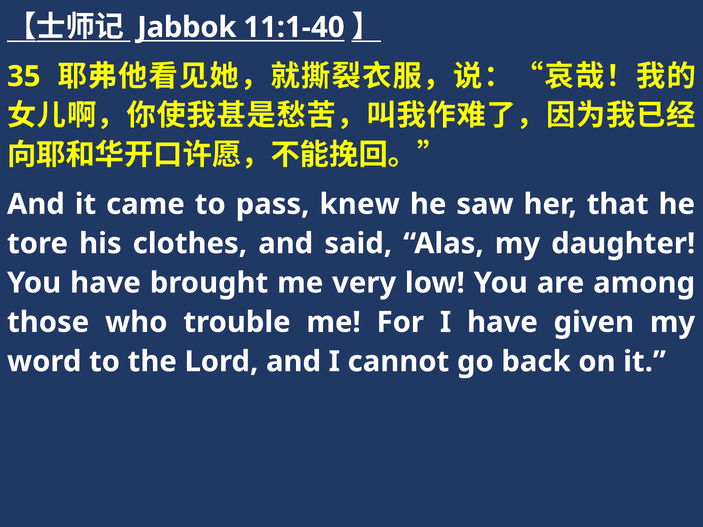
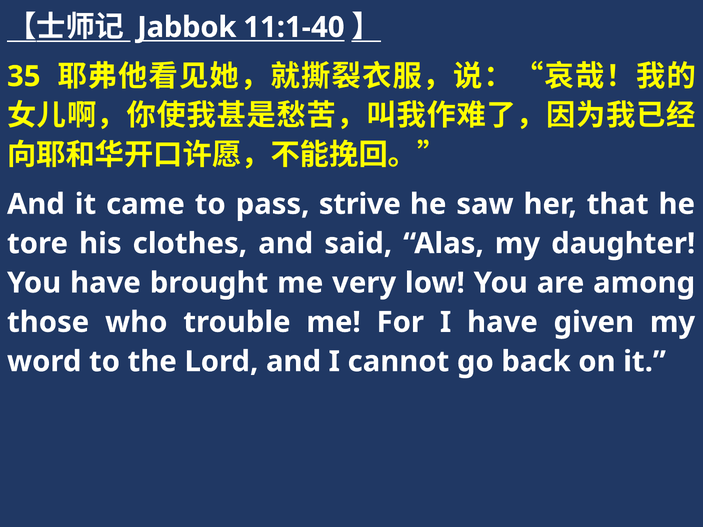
knew: knew -> strive
